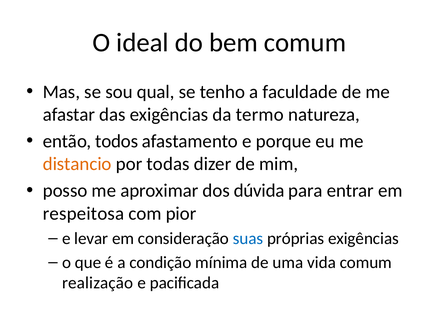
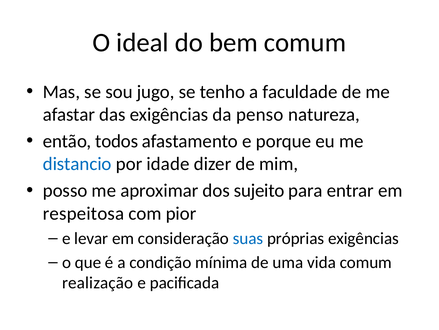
qual: qual -> jugo
termo: termo -> penso
distancio colour: orange -> blue
todas: todas -> idade
dúvida: dúvida -> sujeito
